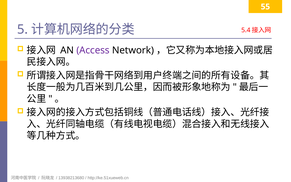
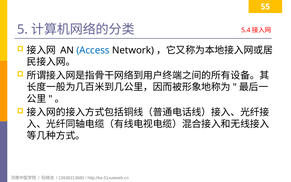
Access colour: purple -> blue
